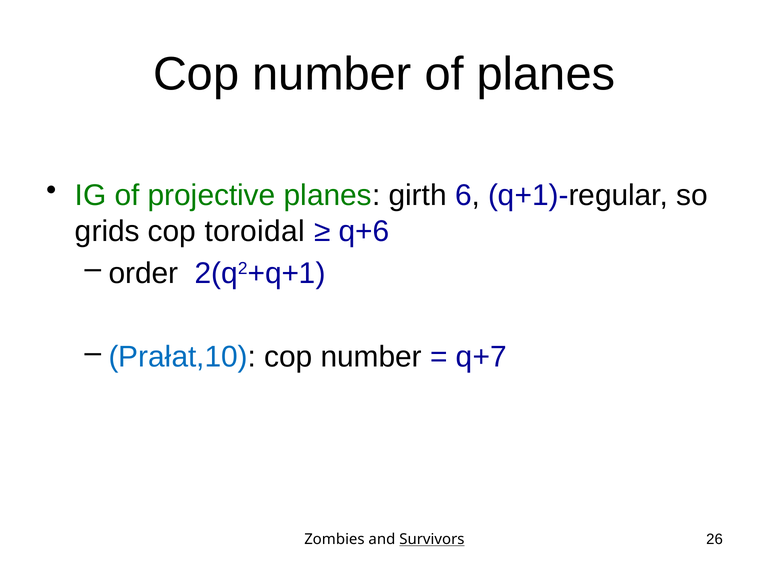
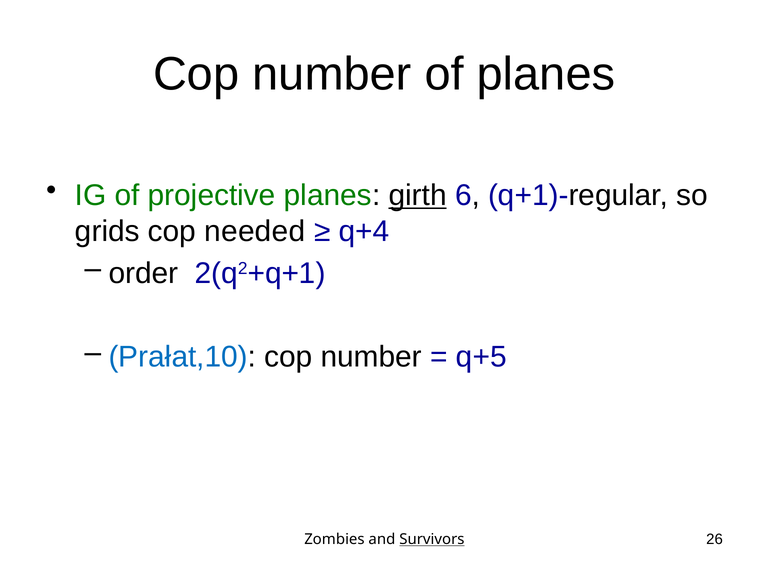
girth underline: none -> present
toroidal: toroidal -> needed
q+6: q+6 -> q+4
q+7: q+7 -> q+5
